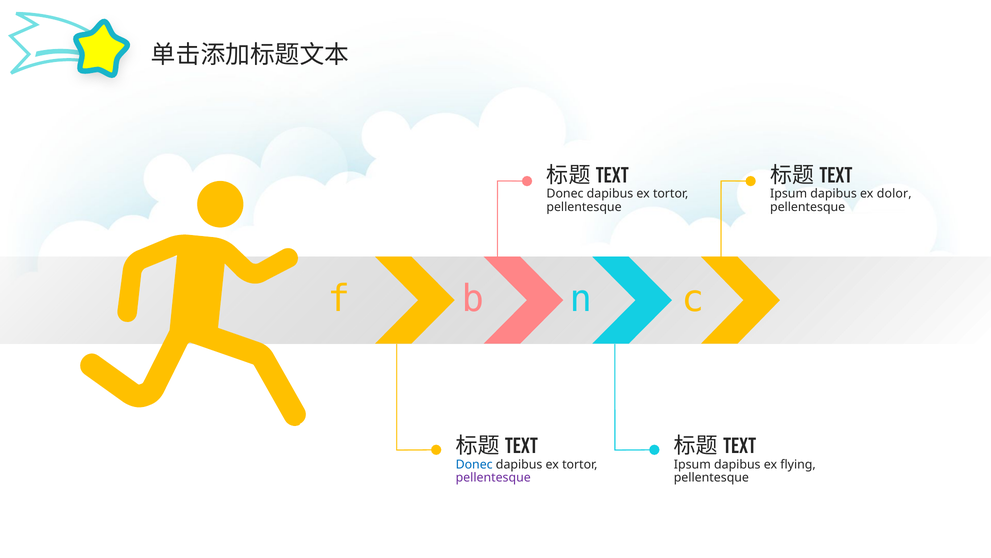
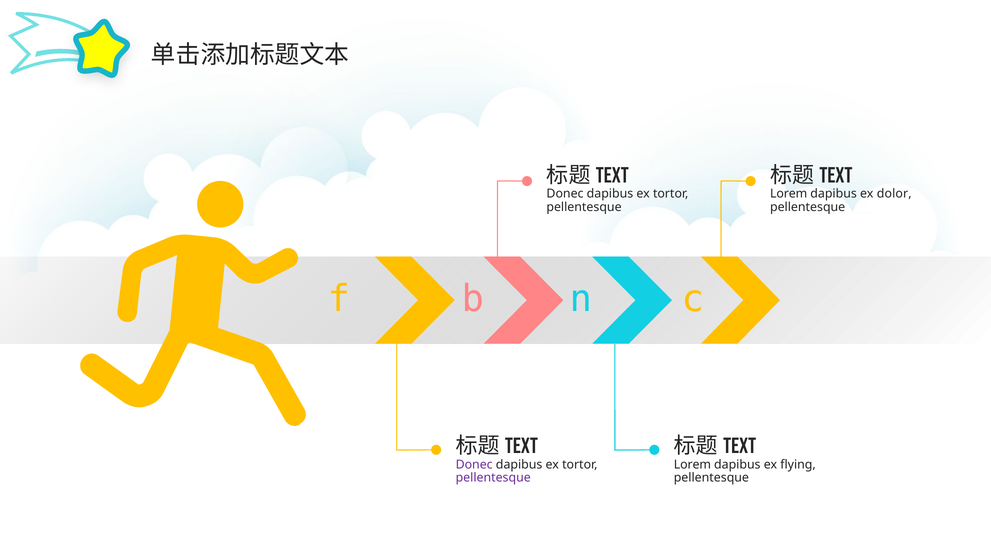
Ipsum at (789, 194): Ipsum -> Lorem
Donec at (474, 464) colour: blue -> purple
Ipsum at (692, 464): Ipsum -> Lorem
